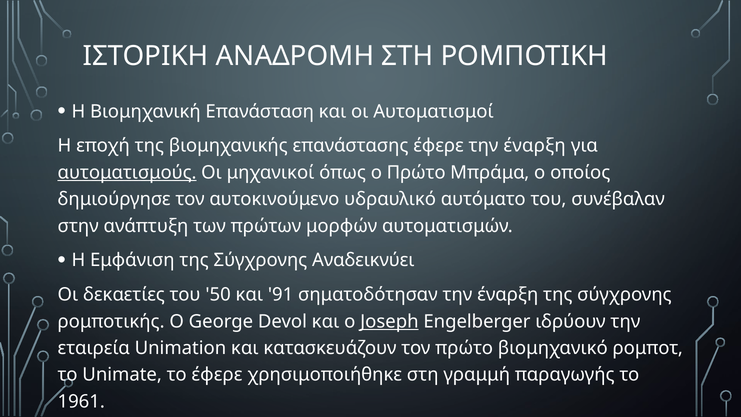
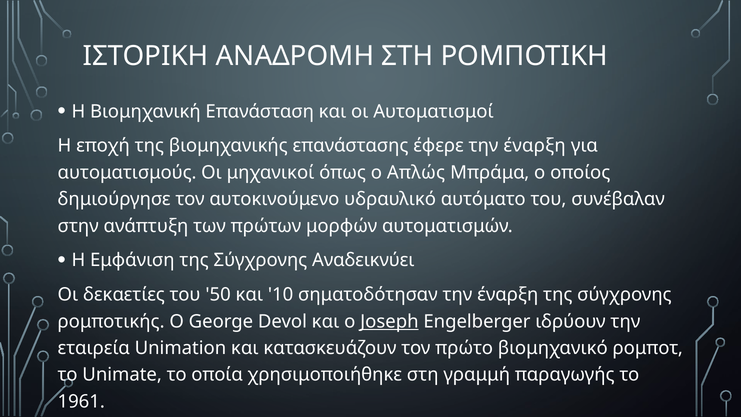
αυτοματισμούς underline: present -> none
ο Πρώτο: Πρώτο -> Απλώς
91: 91 -> 10
το έφερε: έφερε -> οποία
